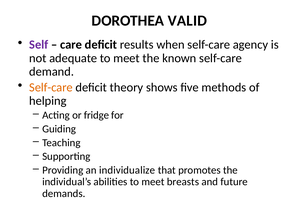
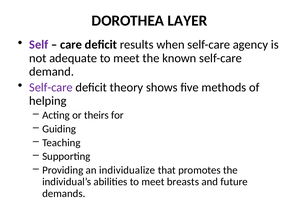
VALID: VALID -> LAYER
Self-care at (51, 87) colour: orange -> purple
fridge: fridge -> theirs
